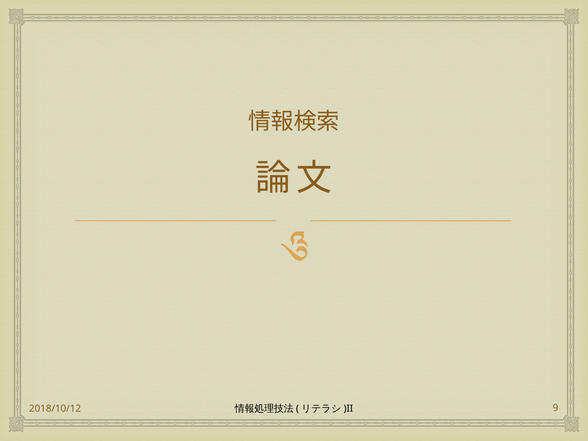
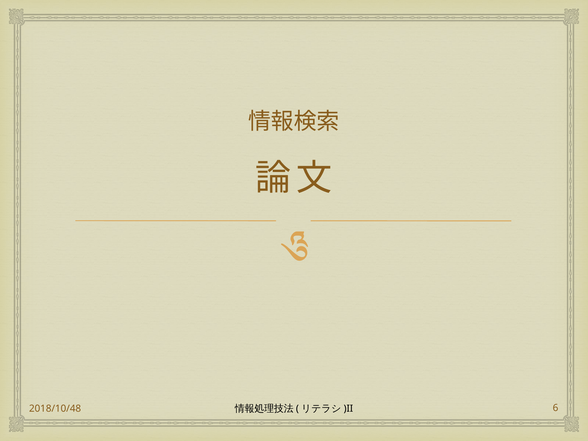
2018/10/12: 2018/10/12 -> 2018/10/48
9: 9 -> 6
